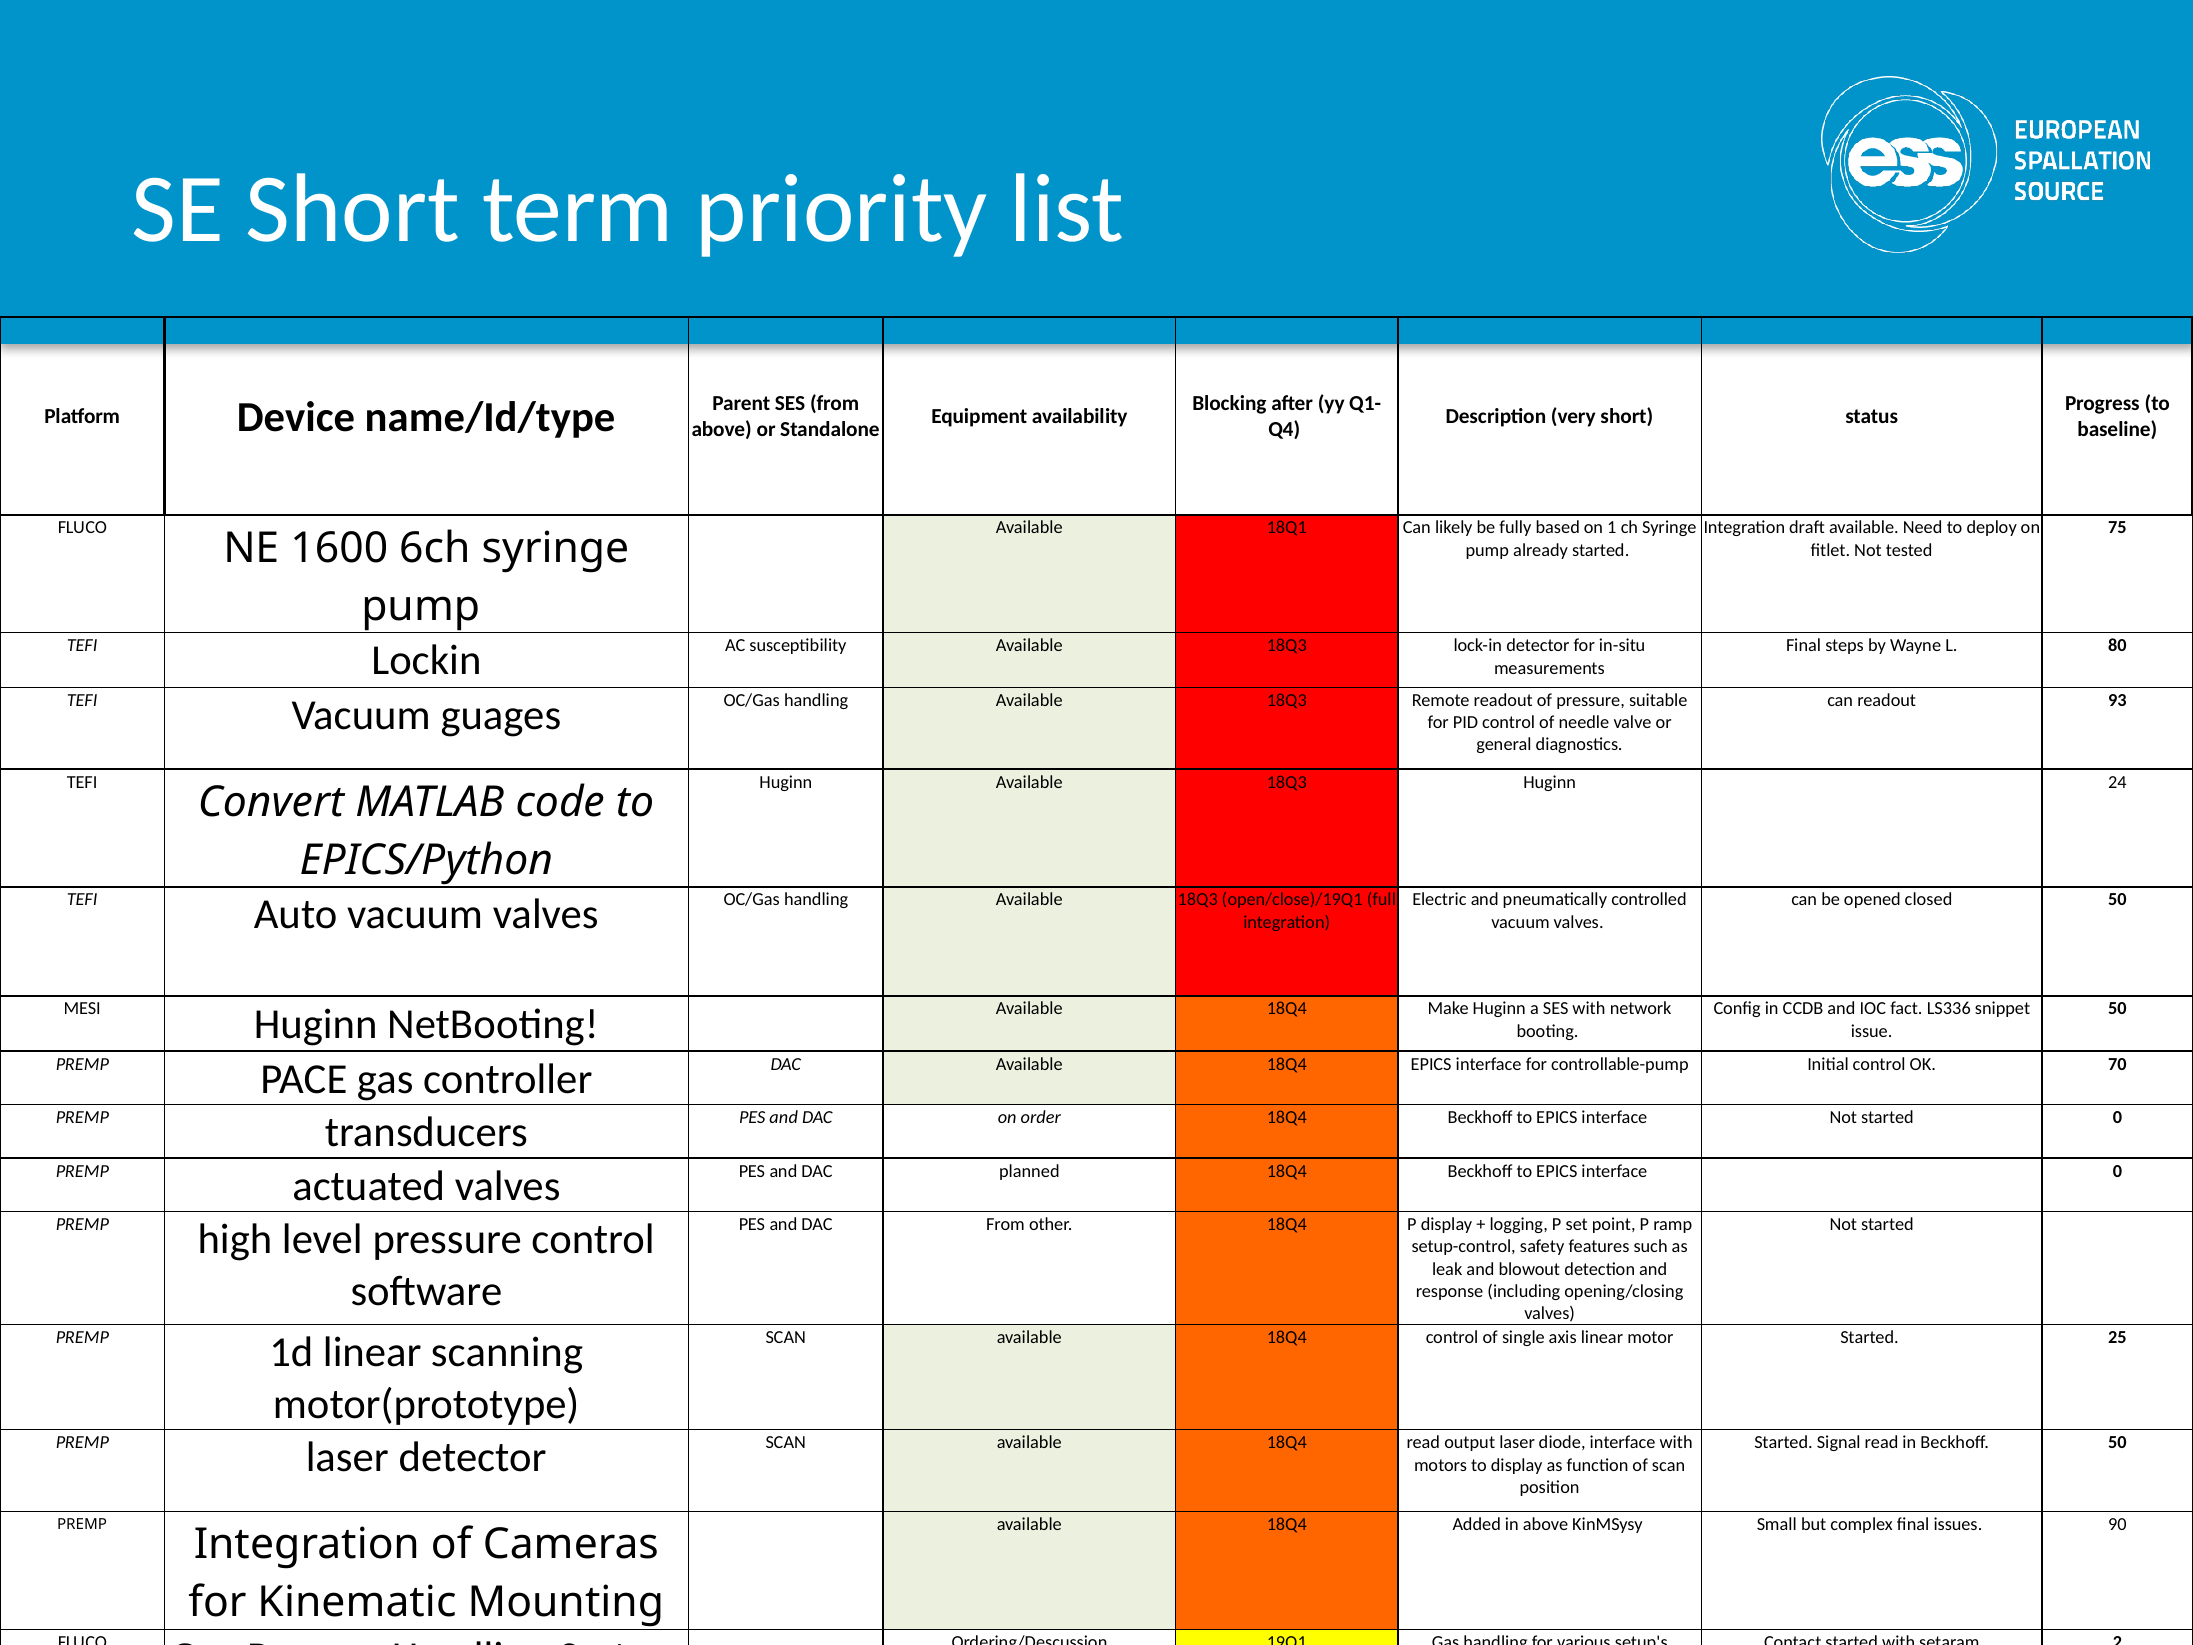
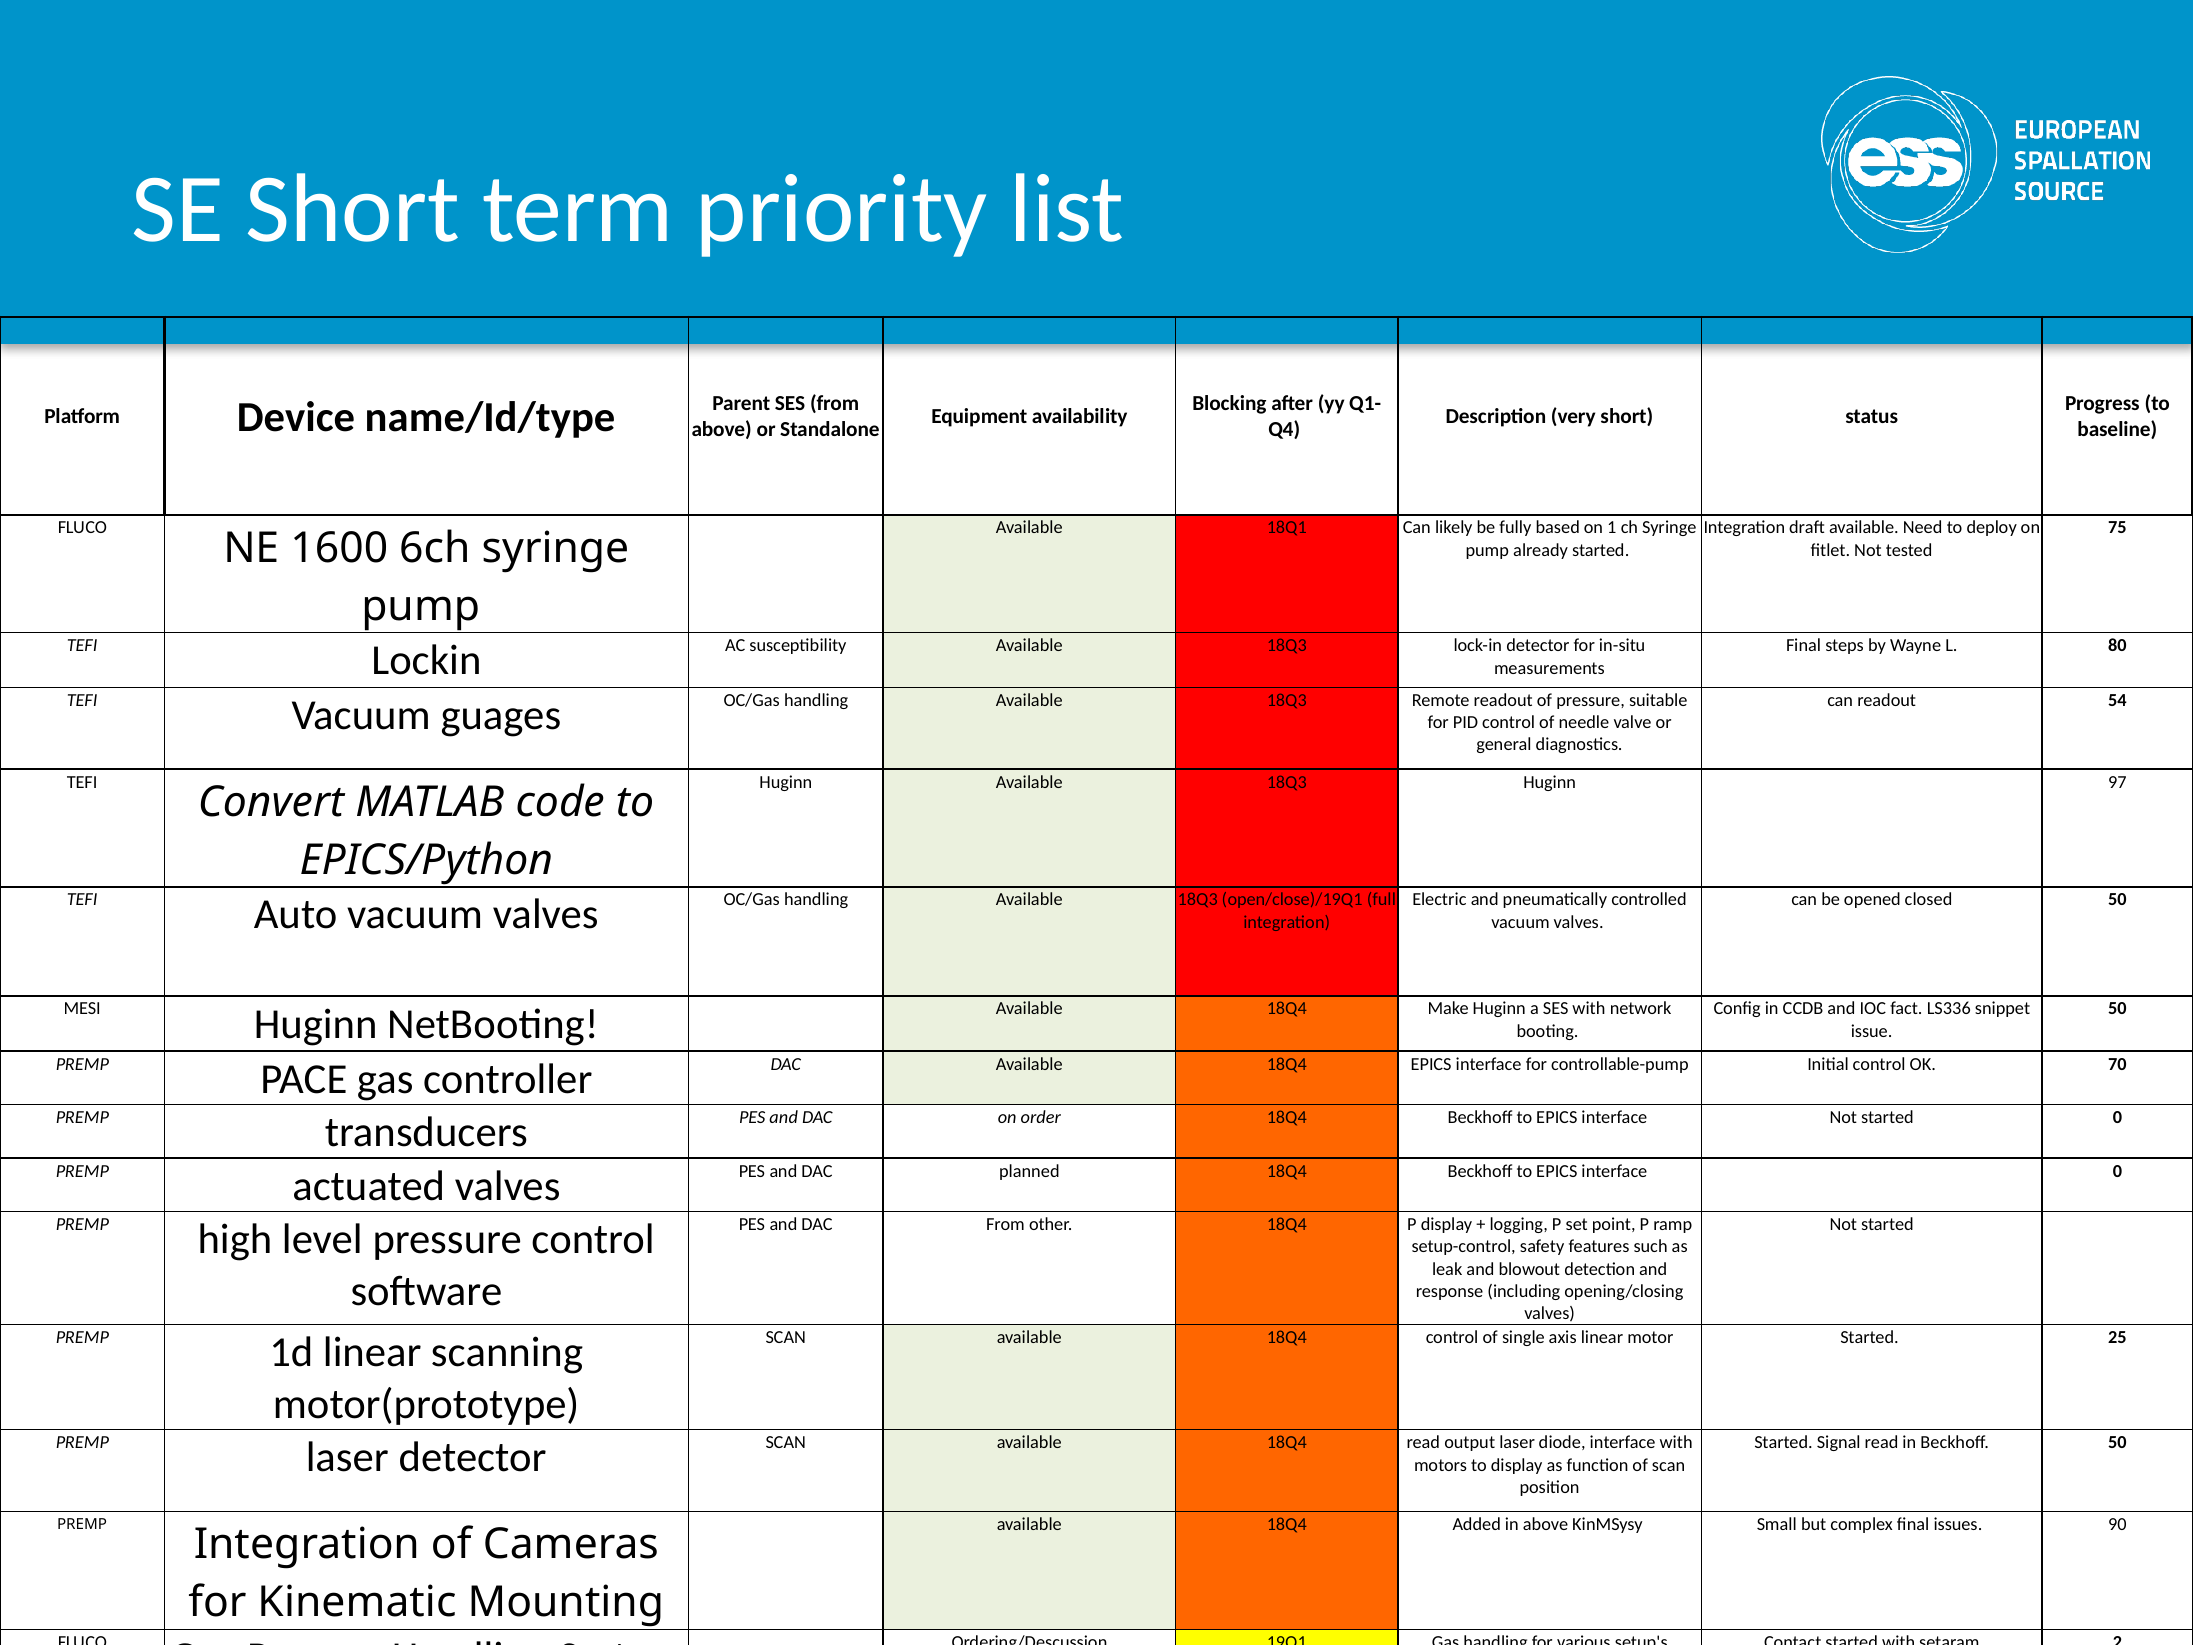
93: 93 -> 54
24: 24 -> 97
